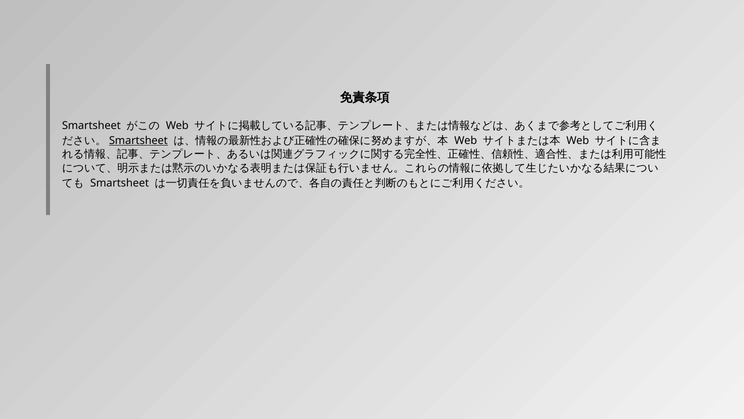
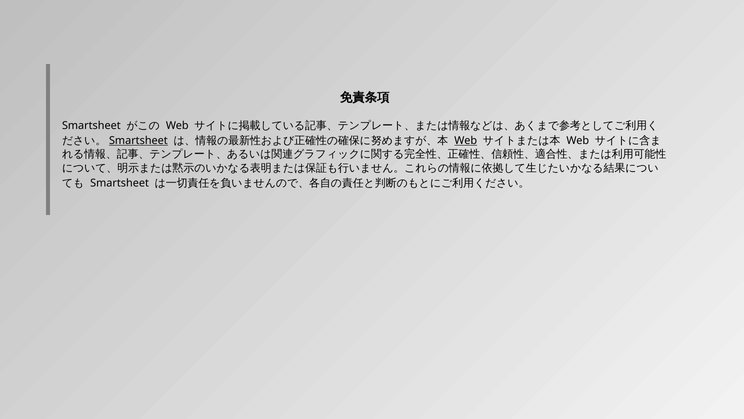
Web at (466, 140) underline: none -> present
